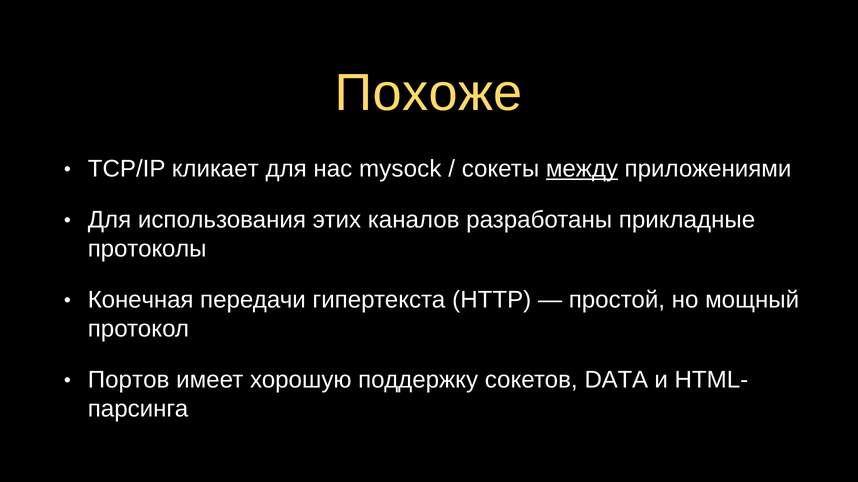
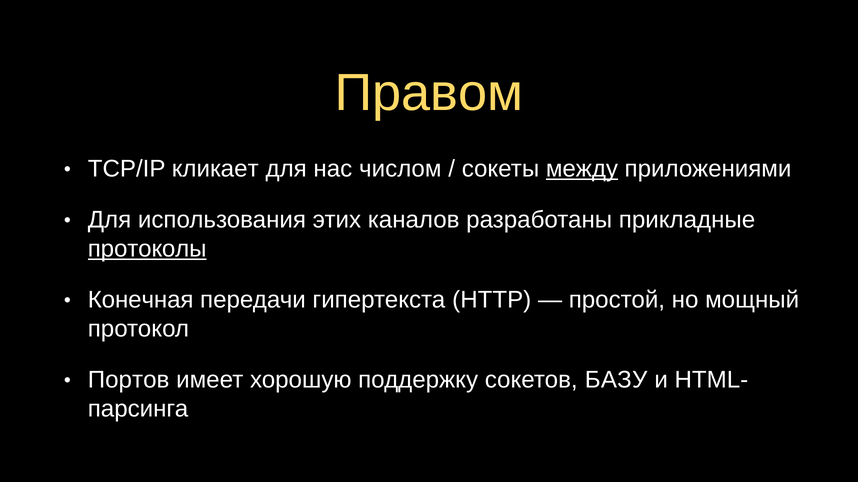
Похоже: Похоже -> Правом
mysock: mysock -> числом
протоколы underline: none -> present
DATA: DATA -> БАЗУ
